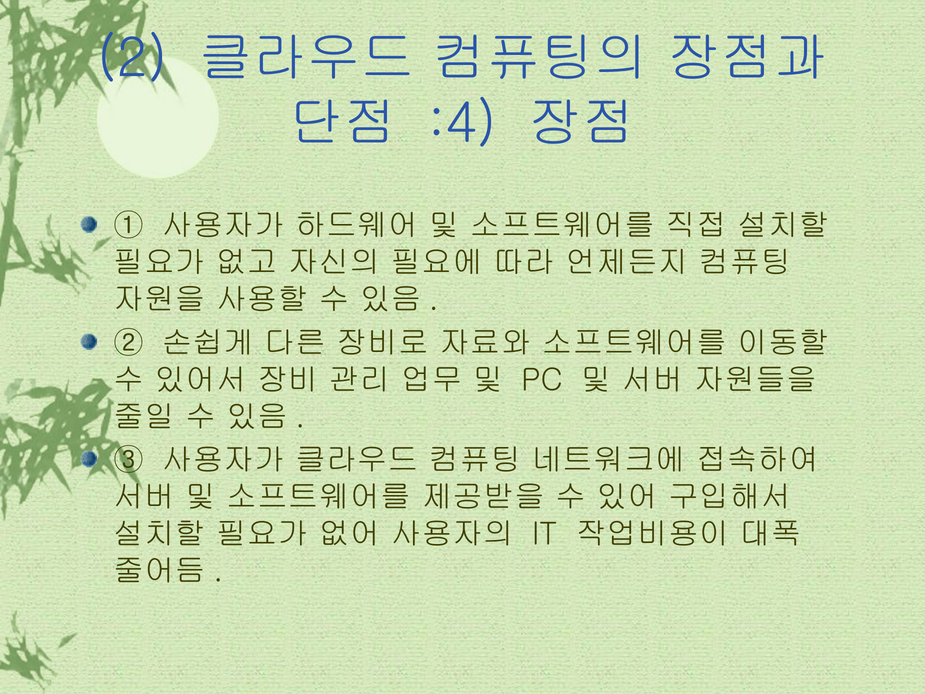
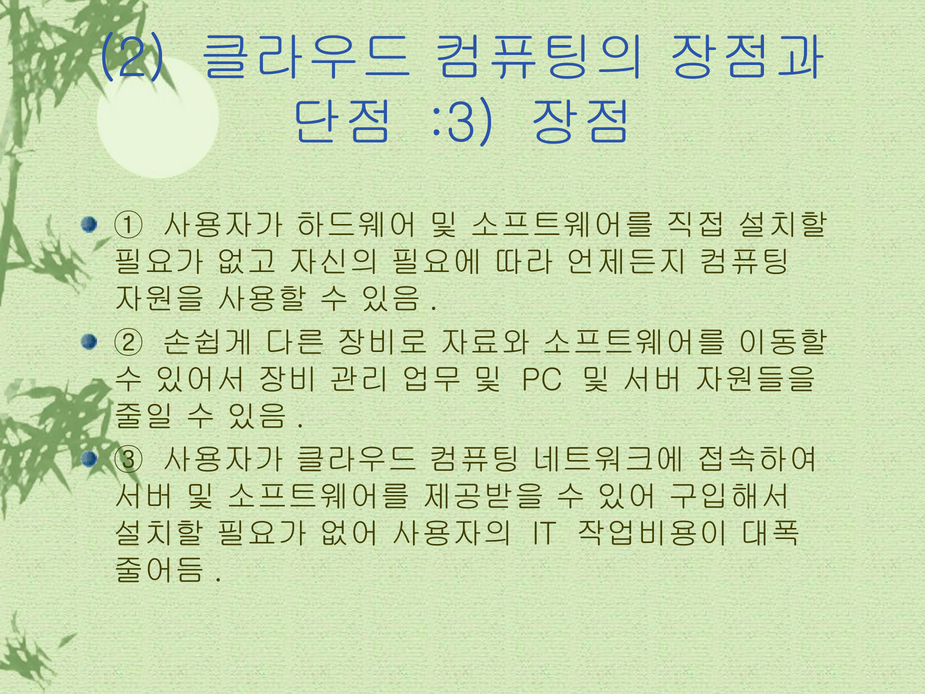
:4: :4 -> :3
